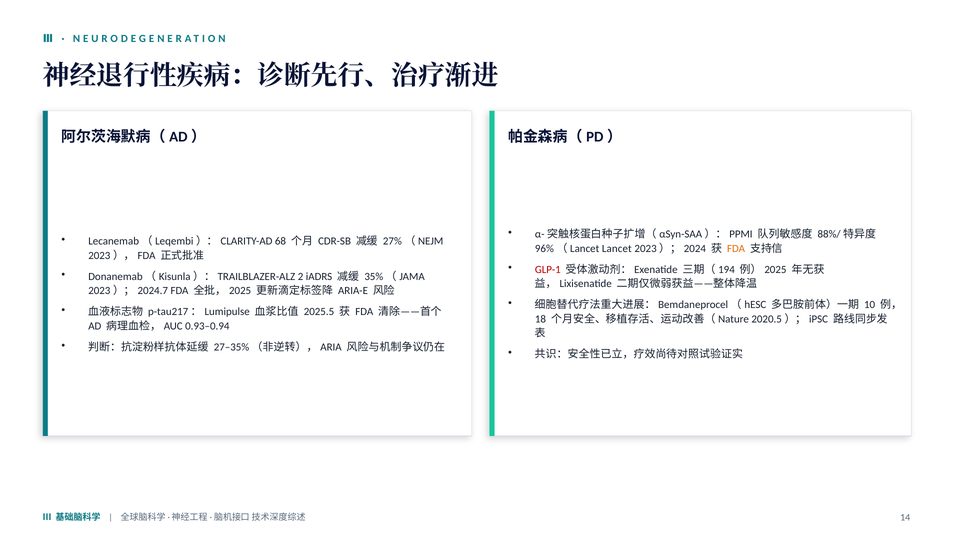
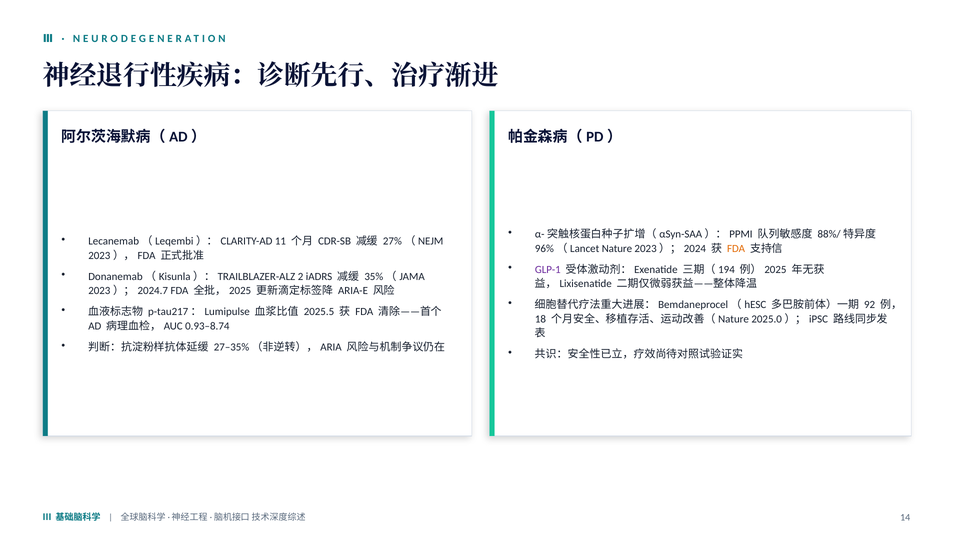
68: 68 -> 11
Lancet: Lancet -> Nature
GLP-1 colour: red -> purple
10: 10 -> 92
2020.5: 2020.5 -> 2025.0
0.93–0.94: 0.93–0.94 -> 0.93–8.74
